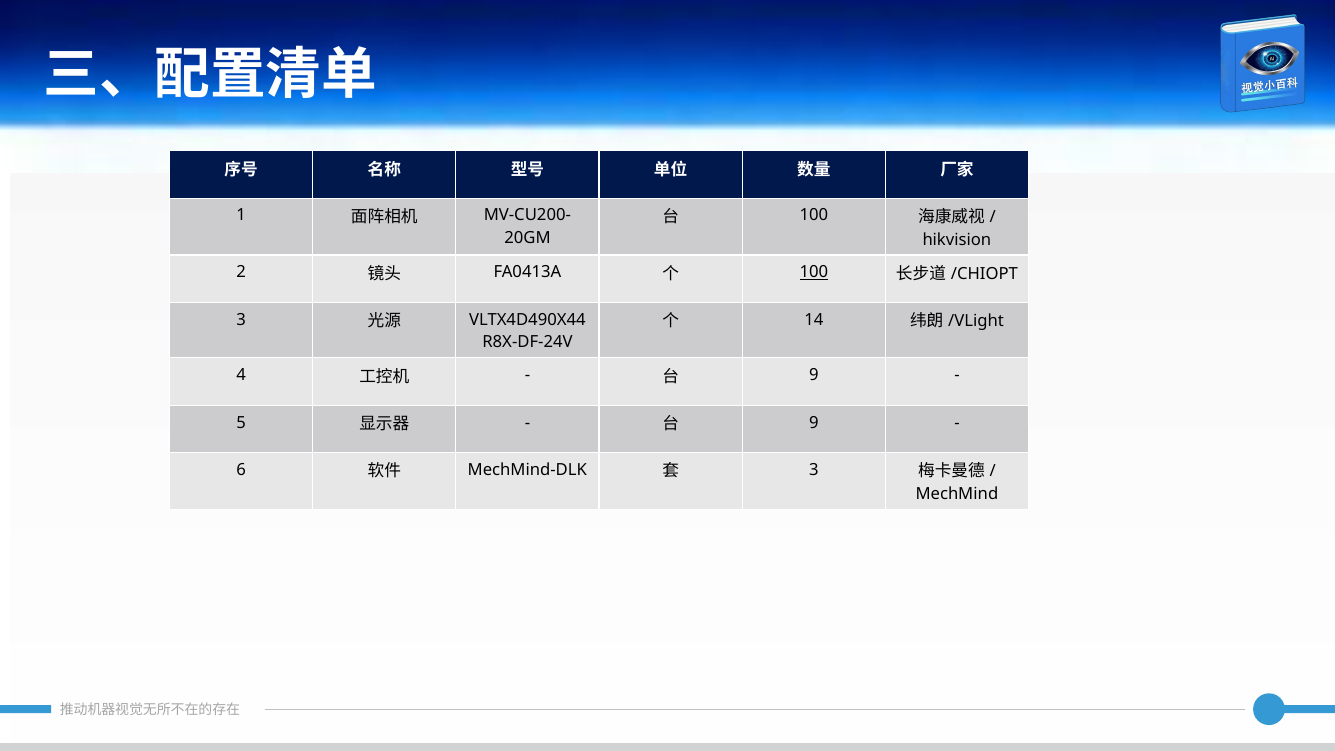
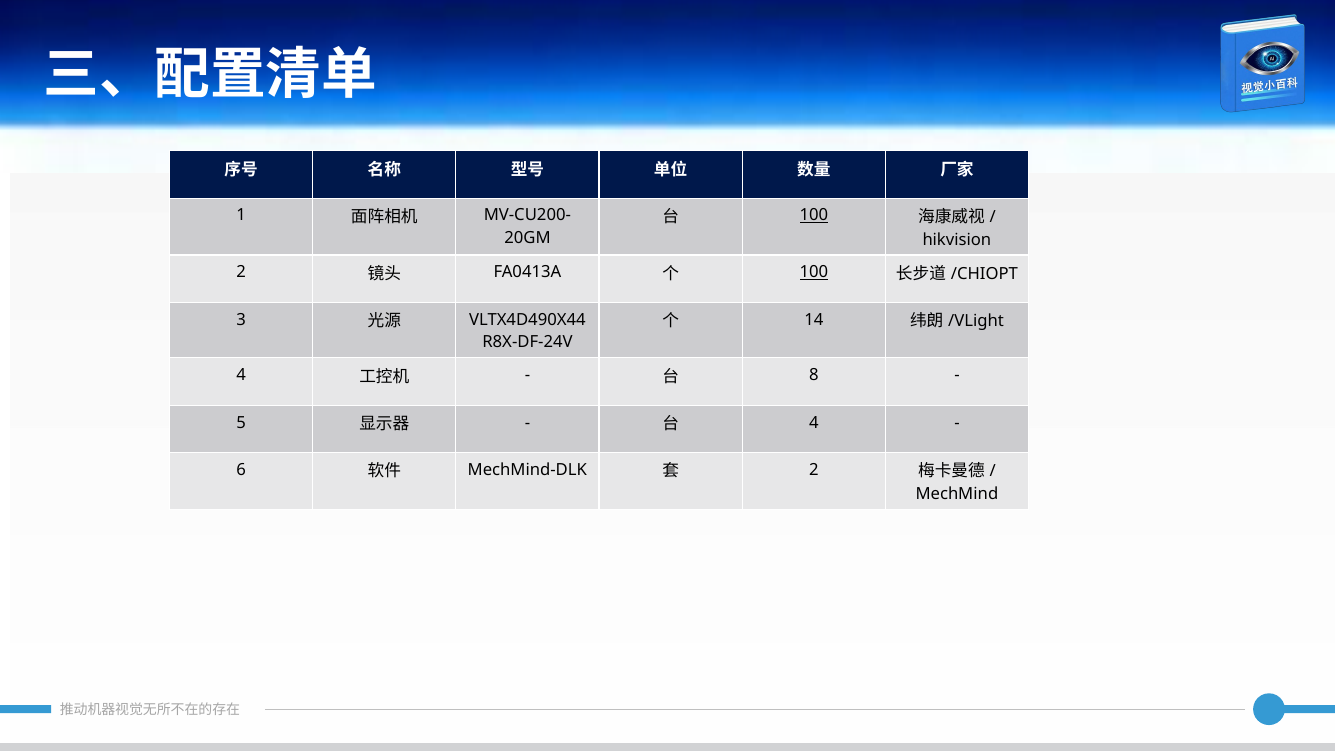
100 at (814, 215) underline: none -> present
9 at (814, 375): 9 -> 8
9 at (814, 422): 9 -> 4
3 at (814, 470): 3 -> 2
